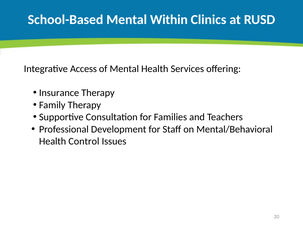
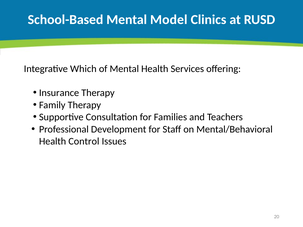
Within: Within -> Model
Access: Access -> Which
